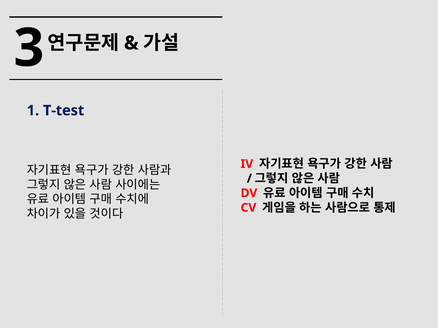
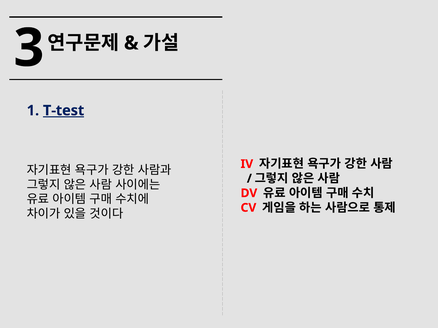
T-test underline: none -> present
